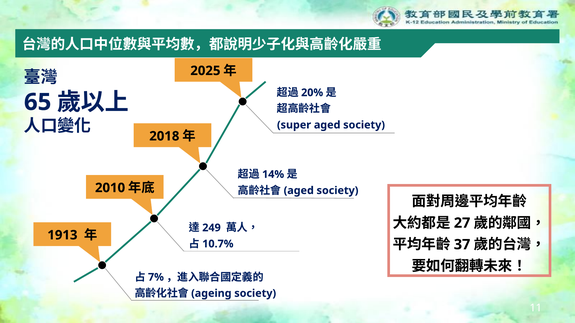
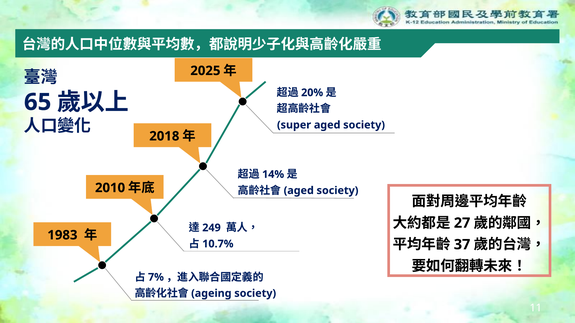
1913: 1913 -> 1983
